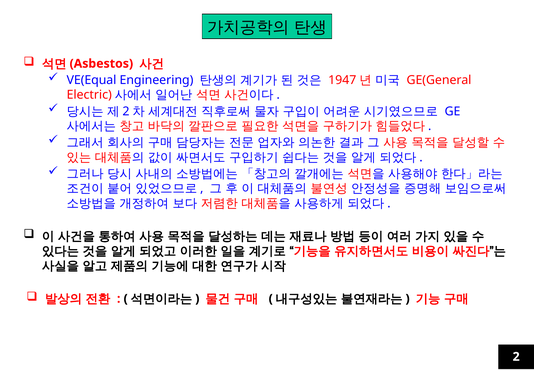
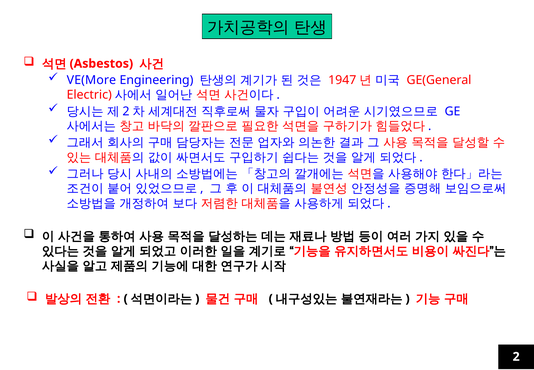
VE(Equal: VE(Equal -> VE(More
